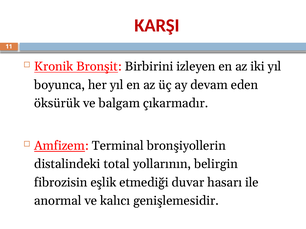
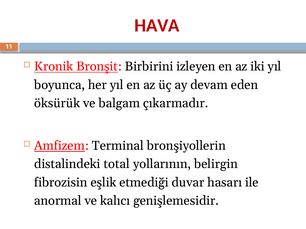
KARŞI: KARŞI -> HAVA
